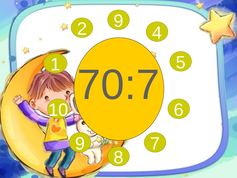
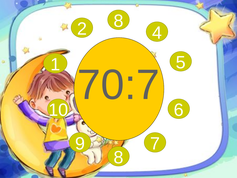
2 9: 9 -> 8
